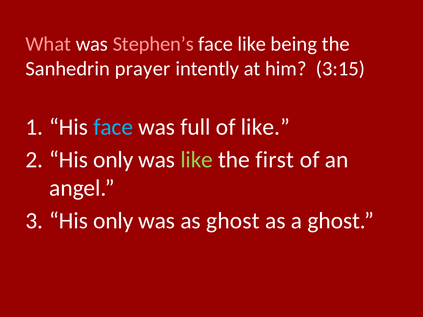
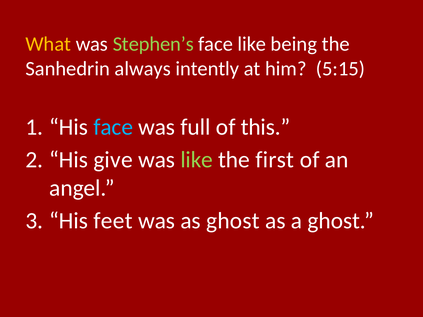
What colour: pink -> yellow
Stephen’s colour: pink -> light green
prayer: prayer -> always
3:15: 3:15 -> 5:15
of like: like -> this
only at (113, 160): only -> give
only at (113, 221): only -> feet
